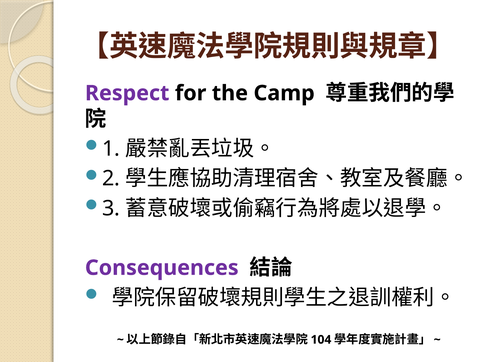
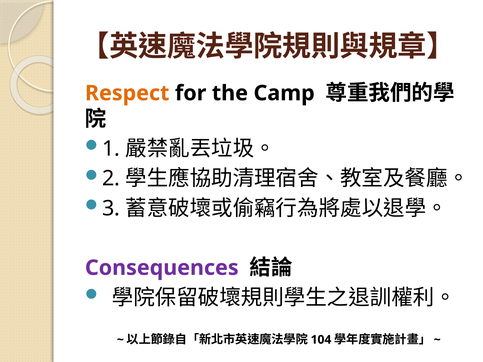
Respect colour: purple -> orange
